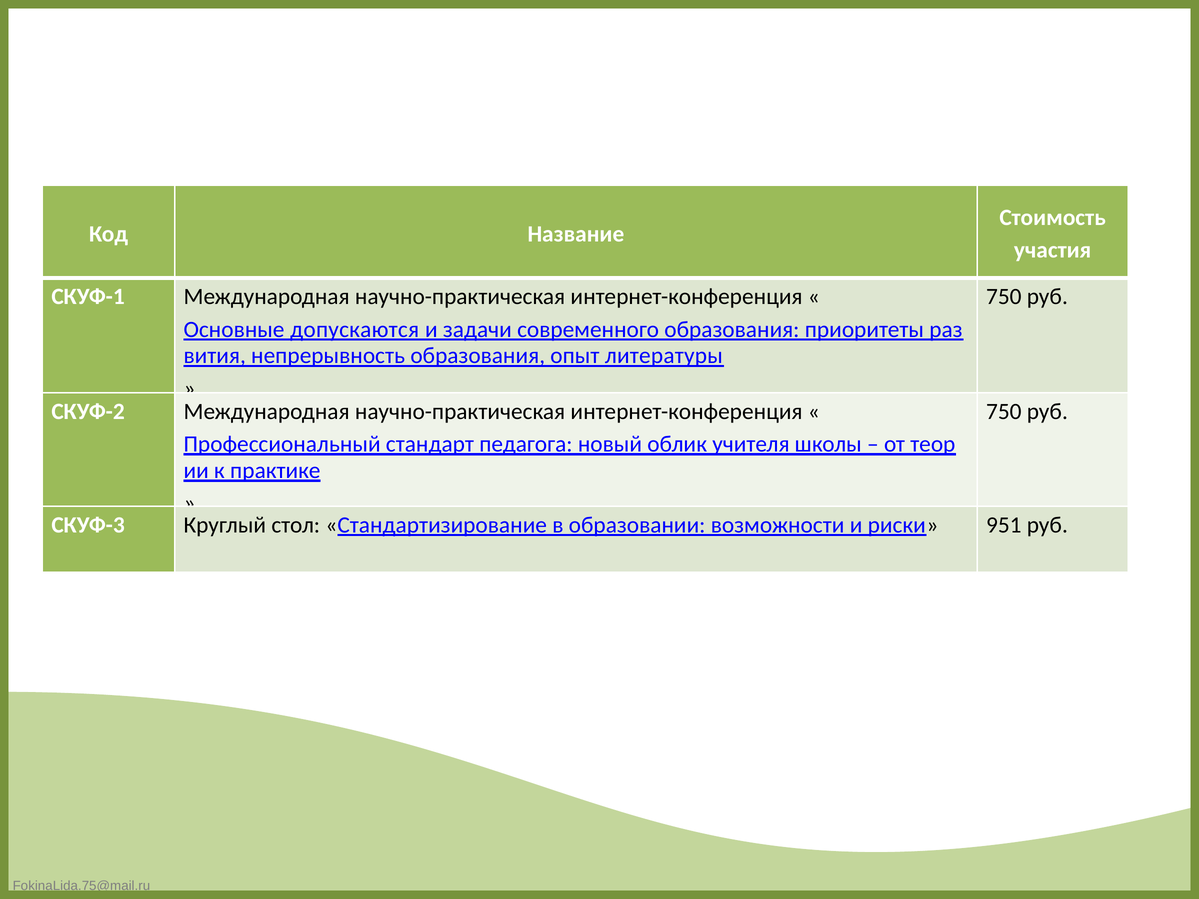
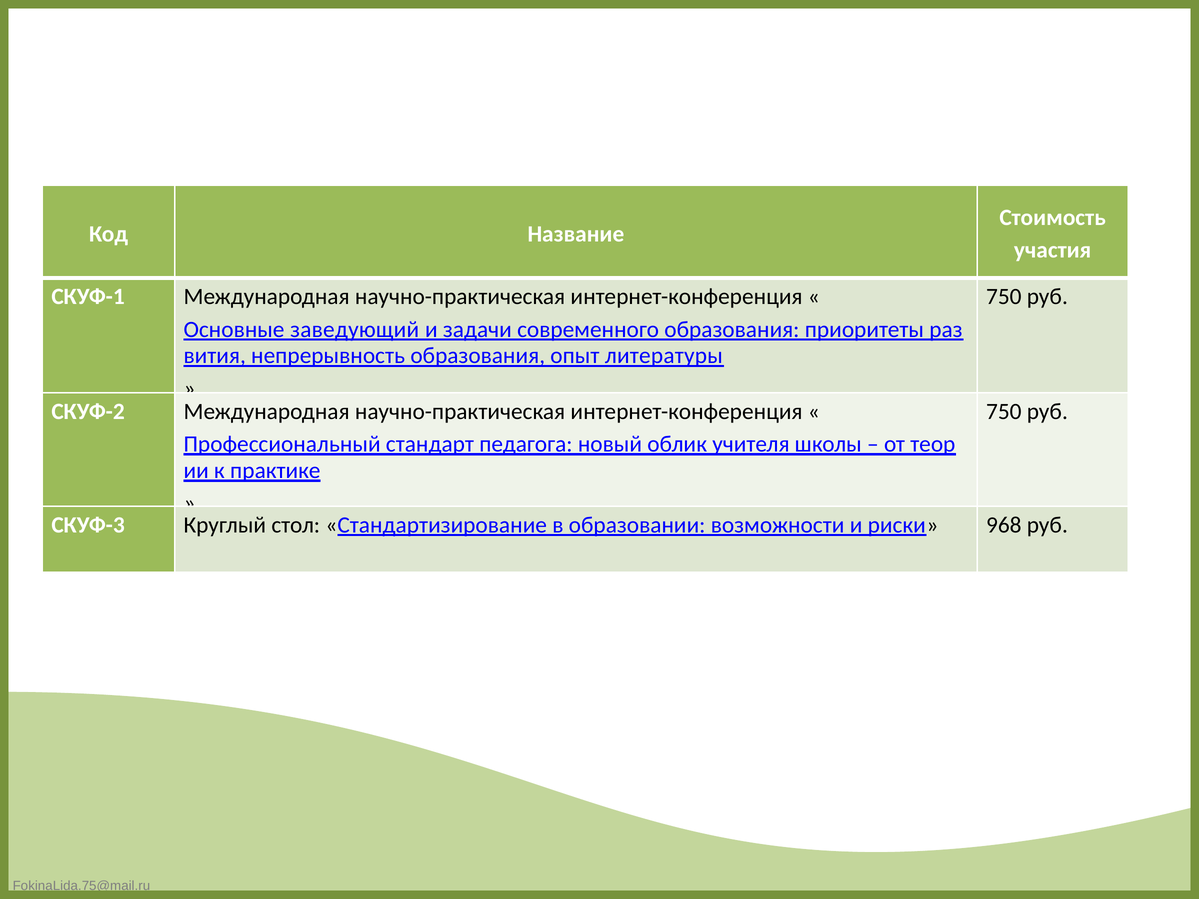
допускаются: допускаются -> заведующий
951: 951 -> 968
